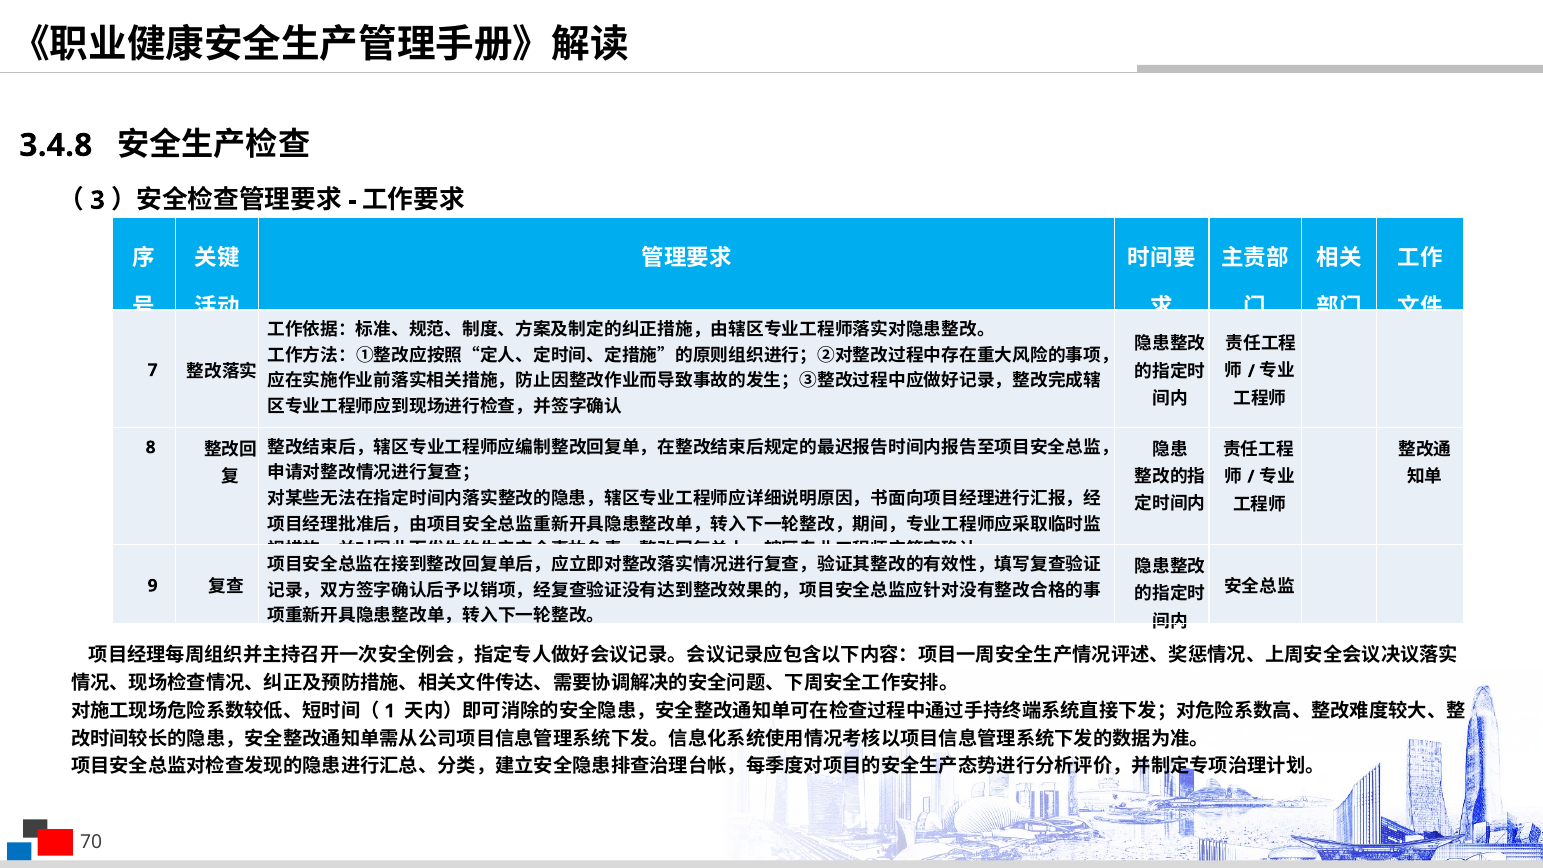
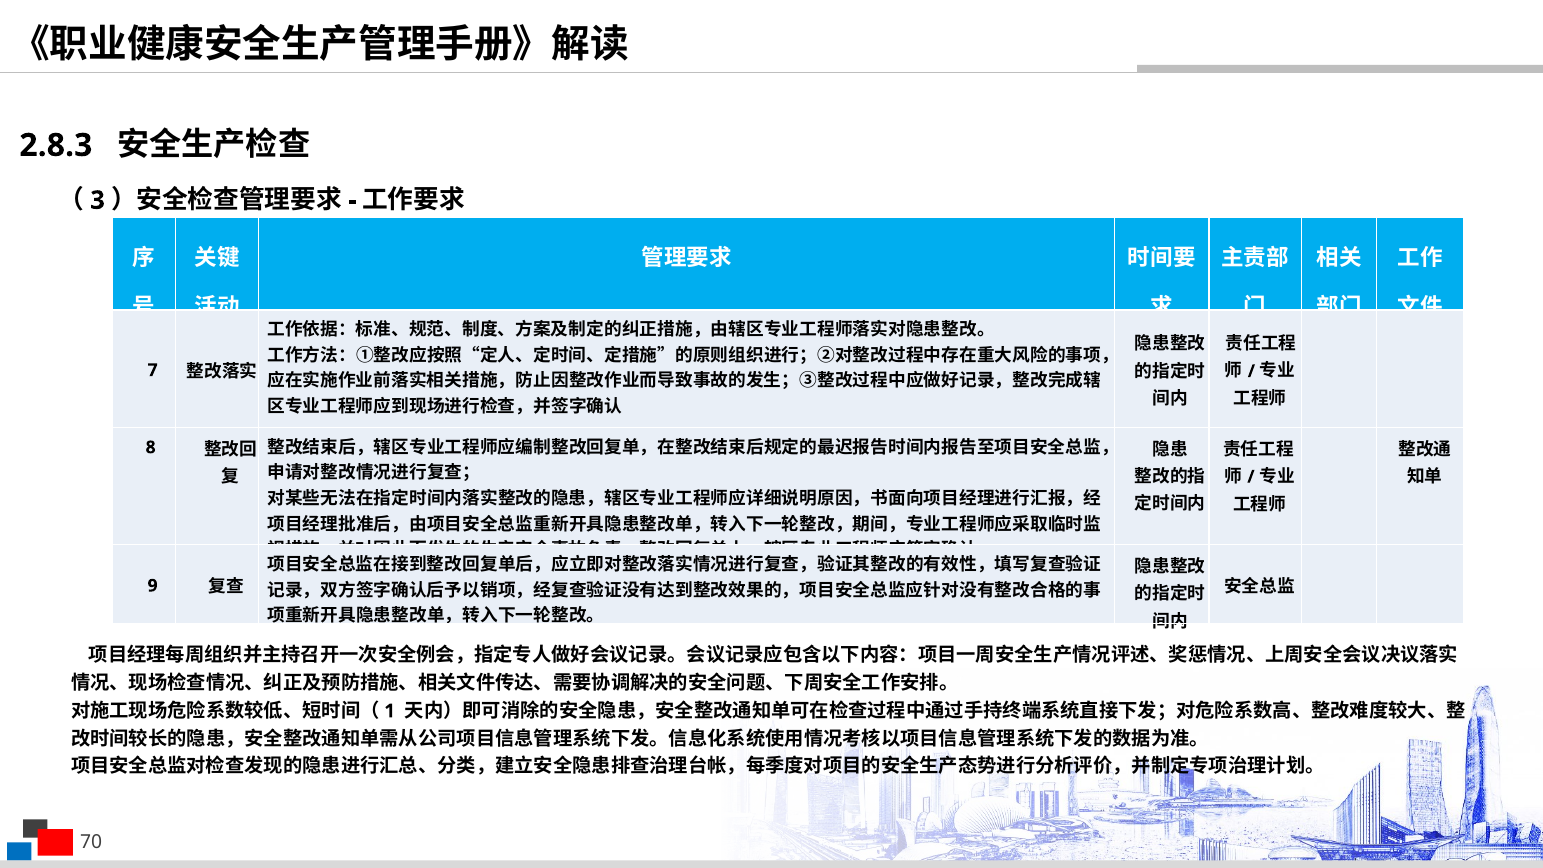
3.4.8: 3.4.8 -> 2.8.3
